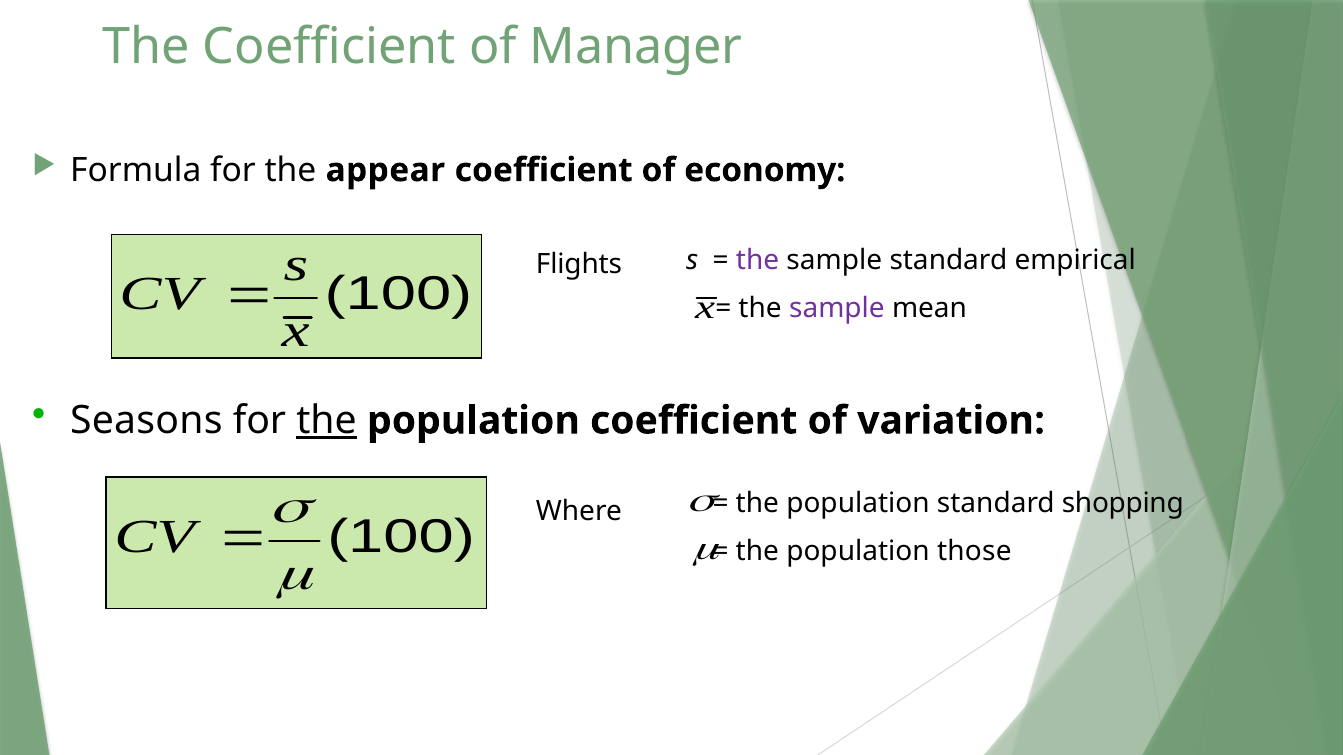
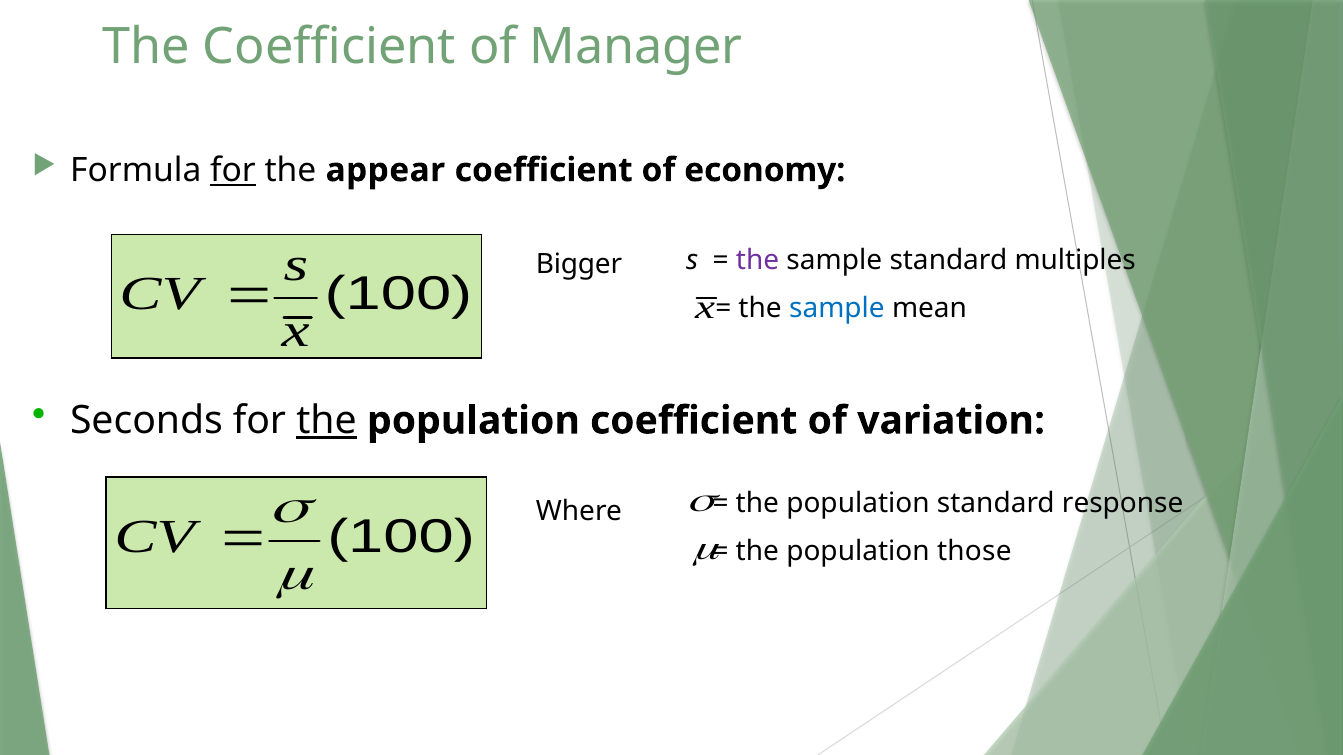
for at (233, 170) underline: none -> present
Flights: Flights -> Bigger
empirical: empirical -> multiples
sample at (837, 308) colour: purple -> blue
Seasons: Seasons -> Seconds
shopping: shopping -> response
